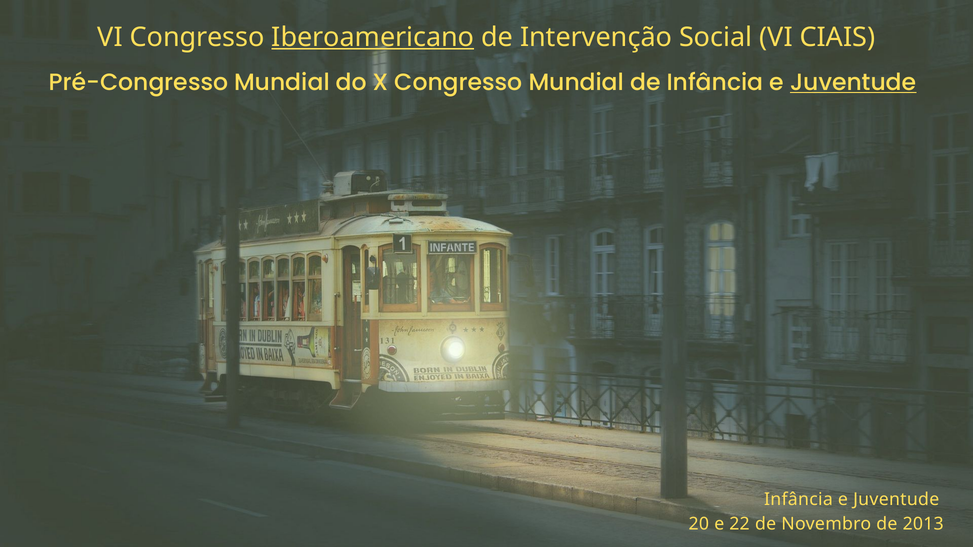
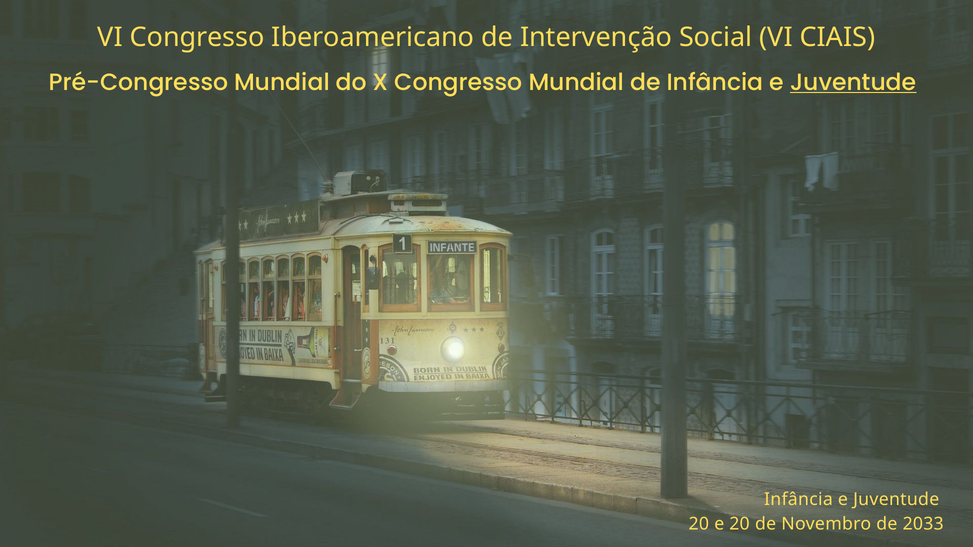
Iberoamericano underline: present -> none
e 22: 22 -> 20
2013: 2013 -> 2033
